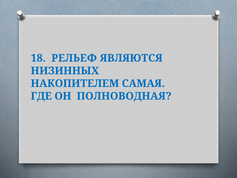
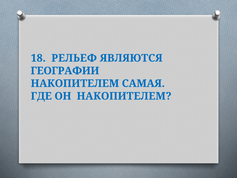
НИЗИННЫХ: НИЗИННЫХ -> ГЕОГРАФИИ
ОН ПОЛНОВОДНАЯ: ПОЛНОВОДНАЯ -> НАКОПИТЕЛЕМ
